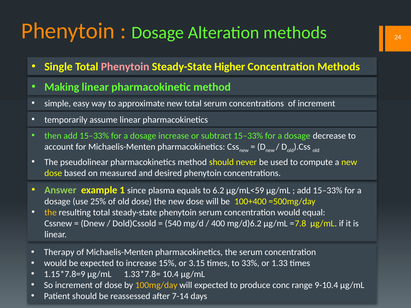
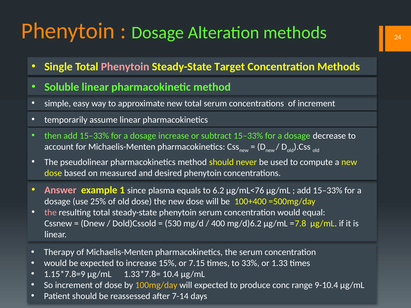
Higher: Higher -> Target
Making: Making -> Soluble
Answer colour: light green -> pink
μg/mL<59: μg/mL<59 -> μg/mL<76
the at (51, 213) colour: yellow -> pink
540: 540 -> 530
3.15: 3.15 -> 7.15
